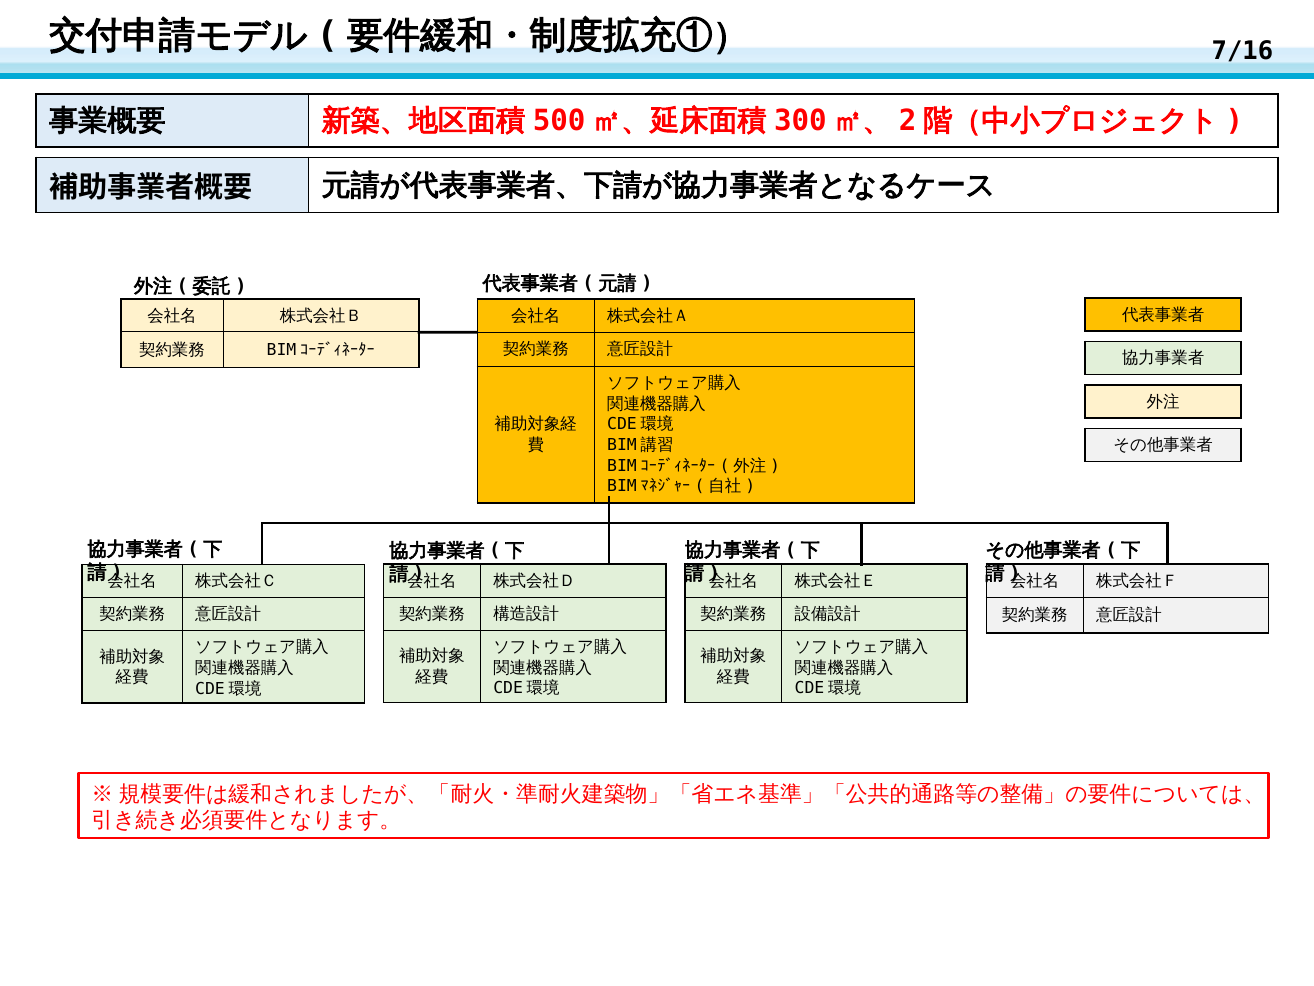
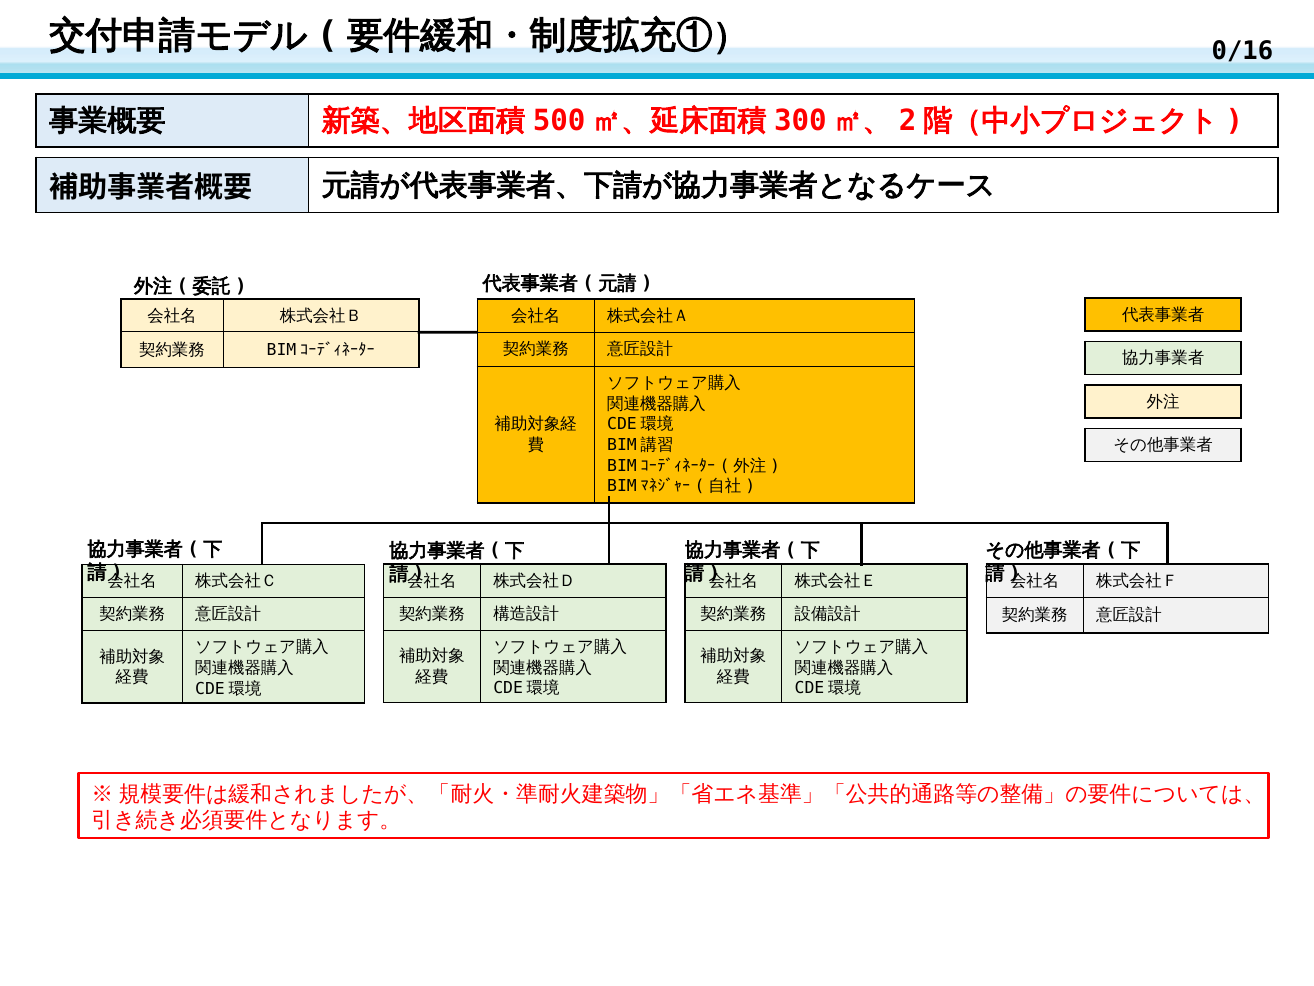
7/16: 7/16 -> 0/16
